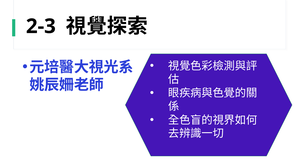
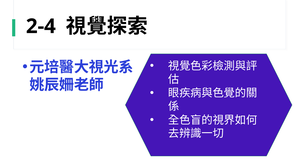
2-3: 2-3 -> 2-4
